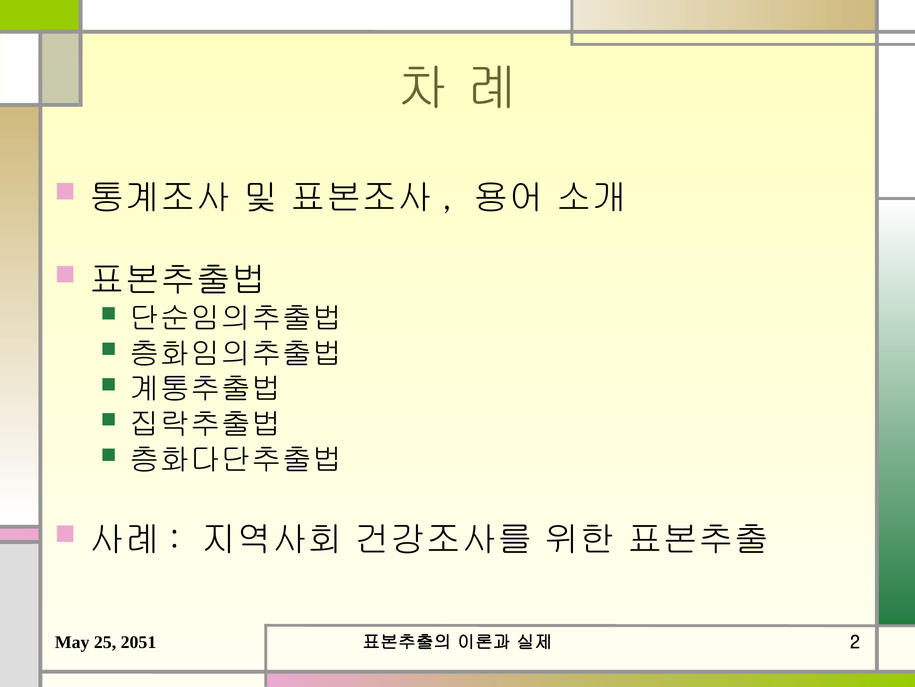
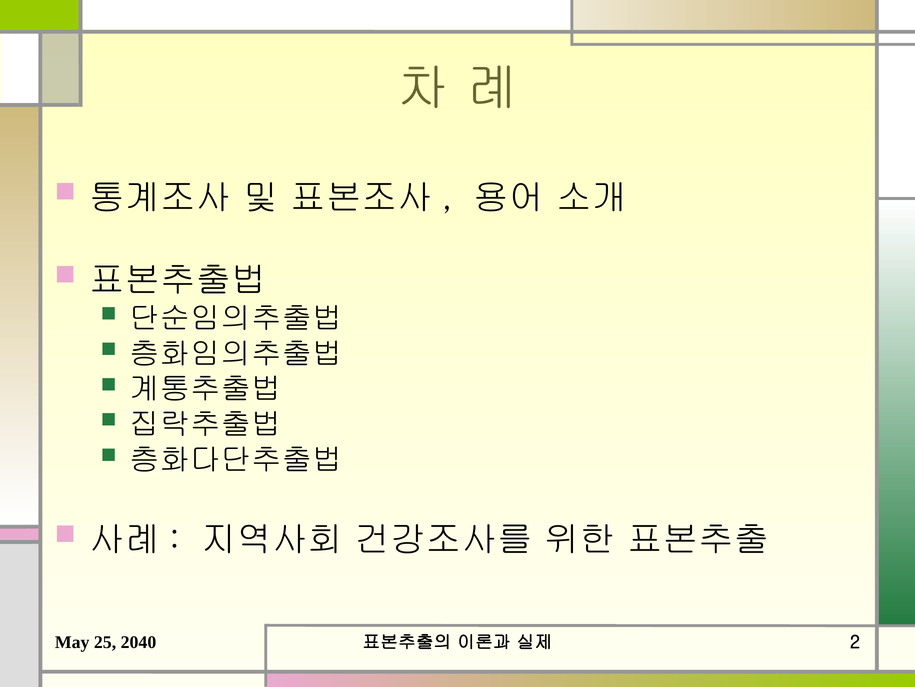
2051: 2051 -> 2040
